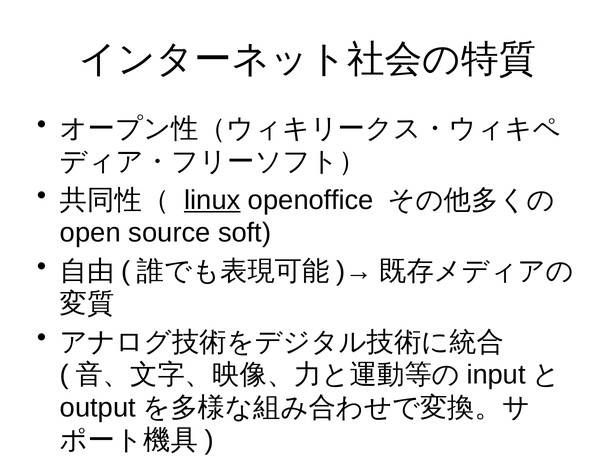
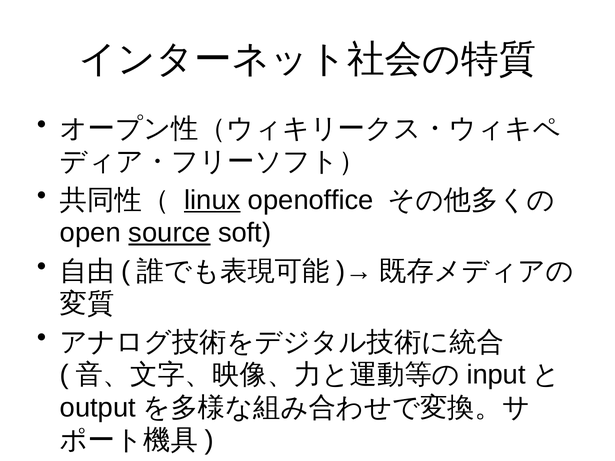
source underline: none -> present
